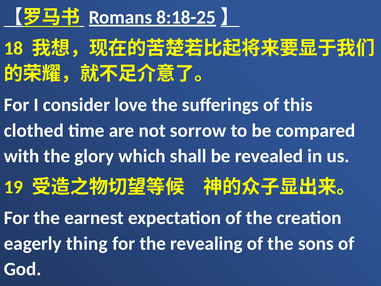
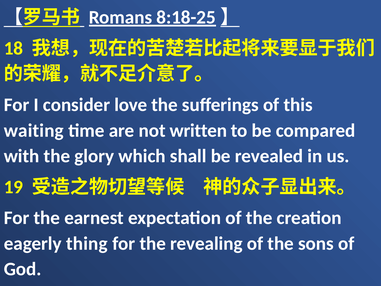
clothed: clothed -> waiting
sorrow: sorrow -> written
